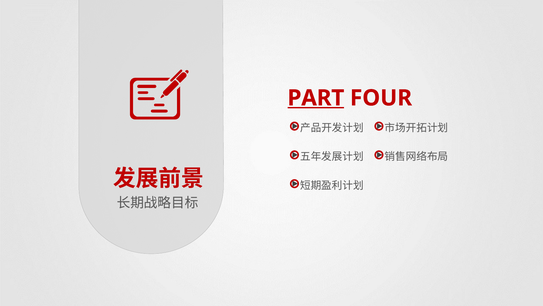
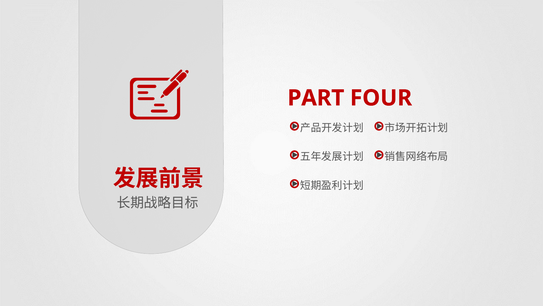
PART underline: present -> none
